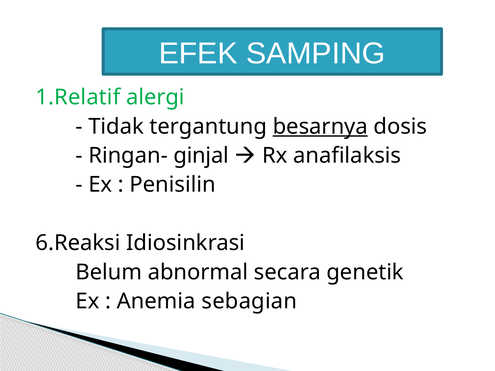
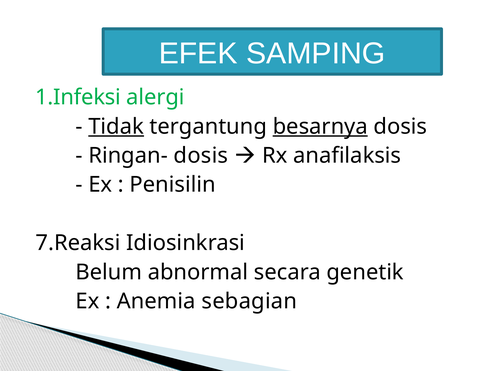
1.Relatif: 1.Relatif -> 1.Infeksi
Tidak underline: none -> present
Ringan- ginjal: ginjal -> dosis
6.Reaksi: 6.Reaksi -> 7.Reaksi
